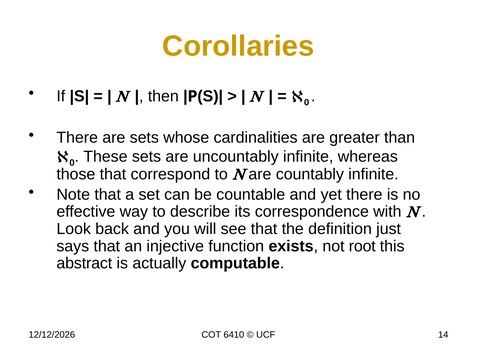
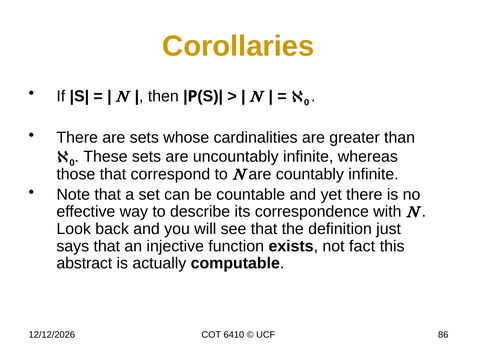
root: root -> fact
14: 14 -> 86
